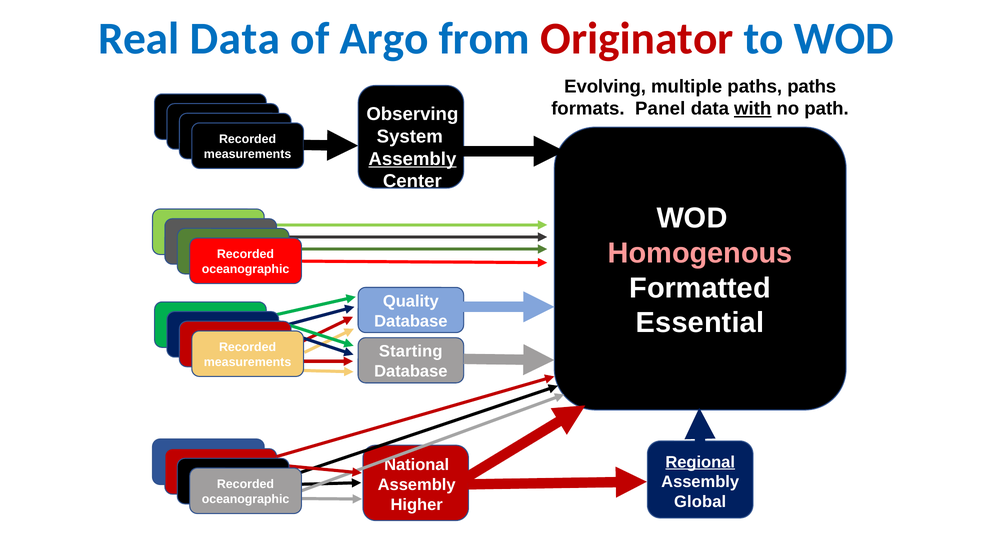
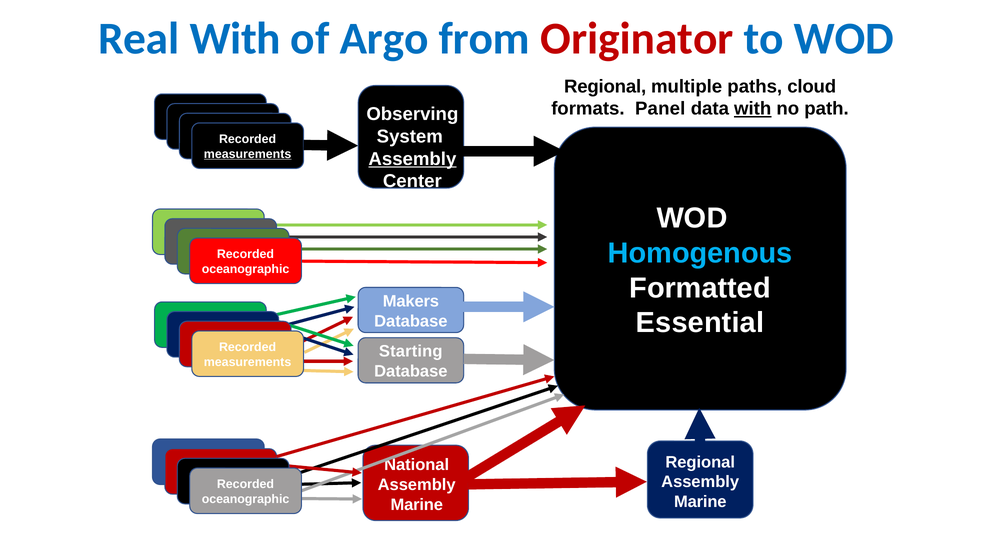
Real Data: Data -> With
Evolving at (605, 86): Evolving -> Regional
paths paths: paths -> cloud
measurements at (248, 154) underline: none -> present
Homogenous colour: pink -> light blue
Quality: Quality -> Makers
Regional at (700, 462) underline: present -> none
Global at (700, 501): Global -> Marine
Higher at (417, 504): Higher -> Marine
